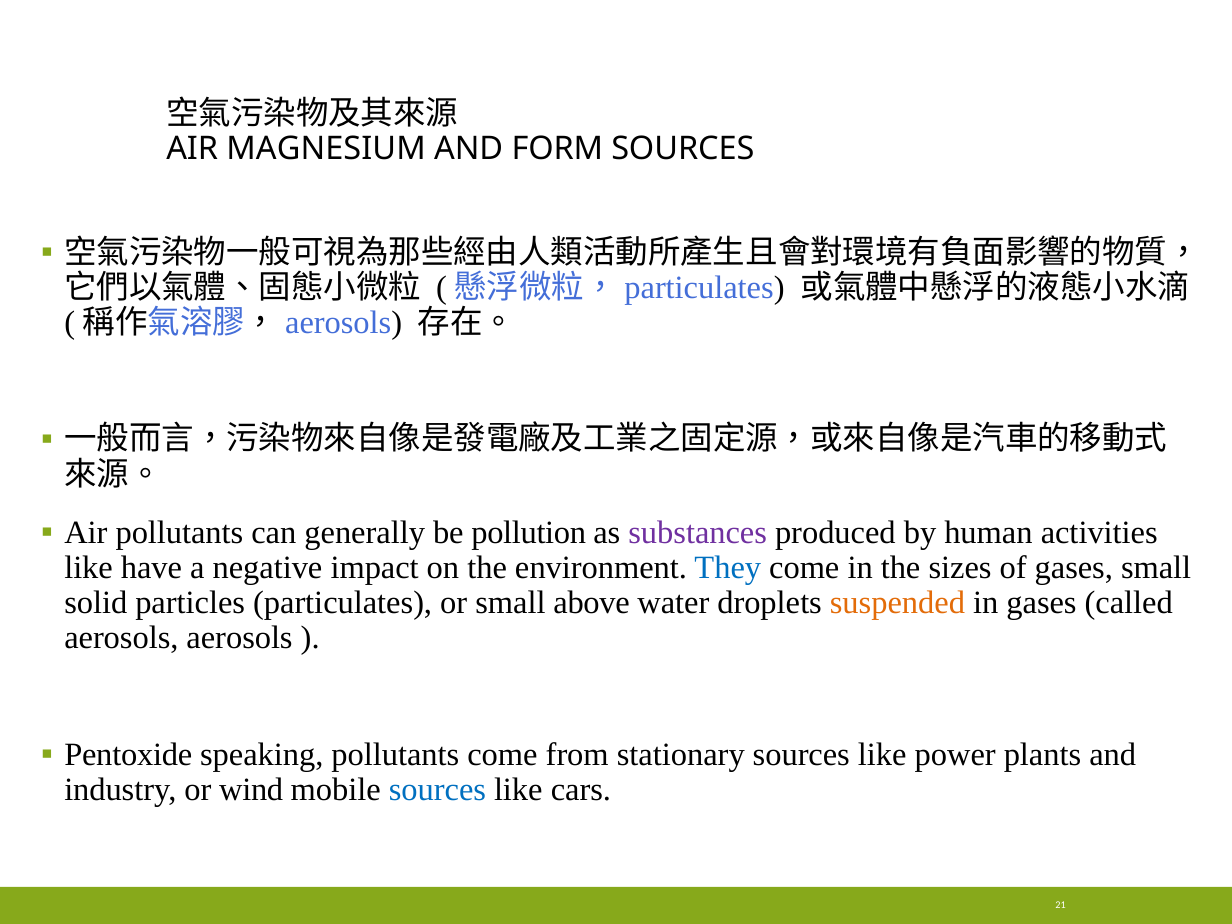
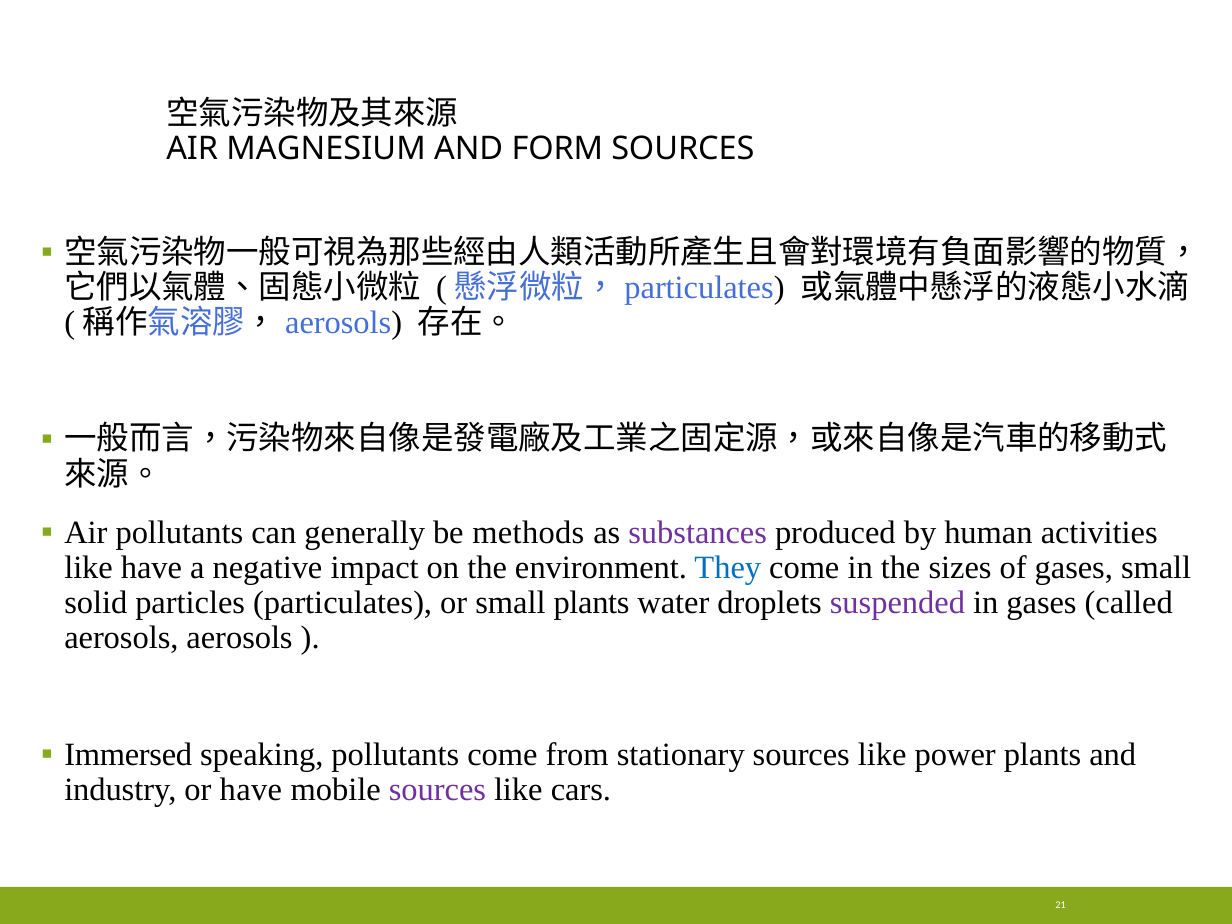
pollution: pollution -> methods
small above: above -> plants
suspended colour: orange -> purple
Pentoxide: Pentoxide -> Immersed
or wind: wind -> have
sources at (437, 789) colour: blue -> purple
